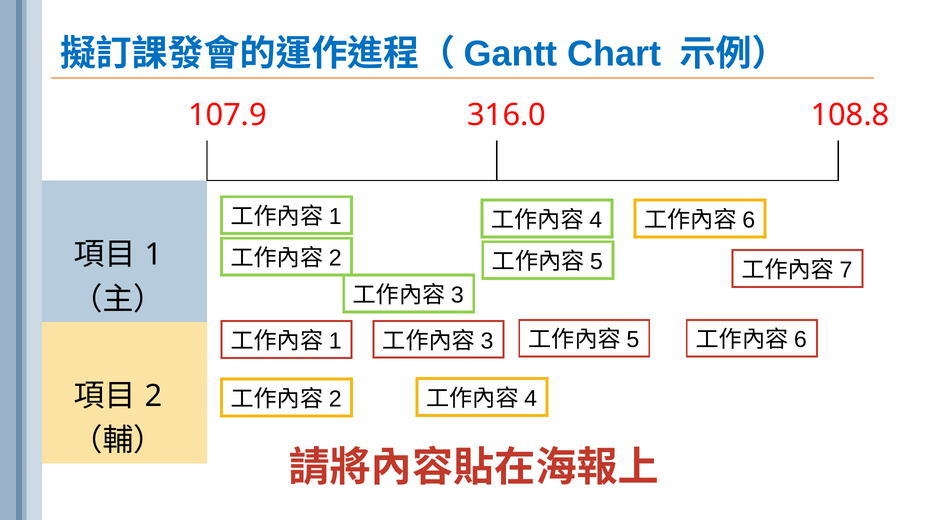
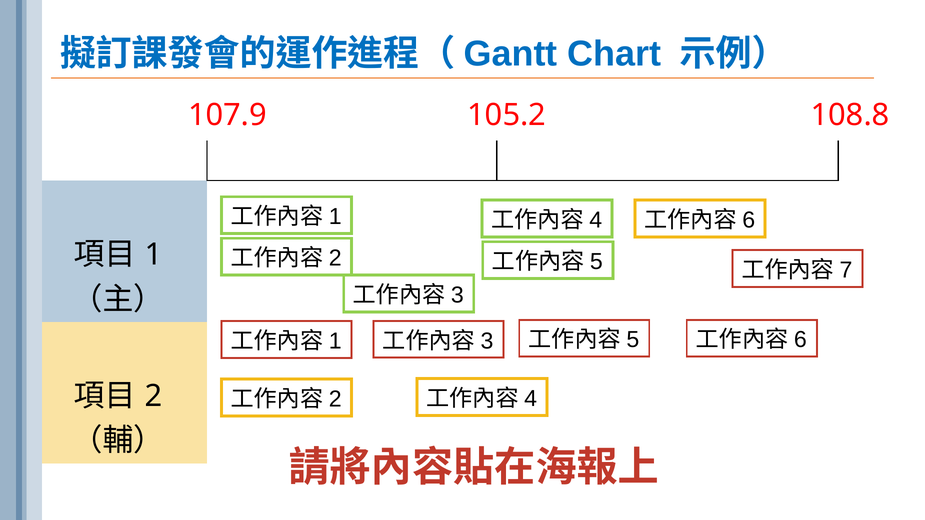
316.0: 316.0 -> 105.2
